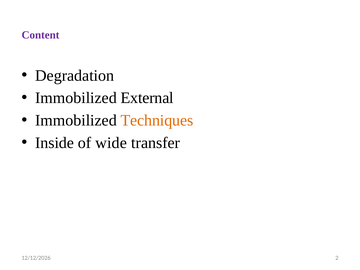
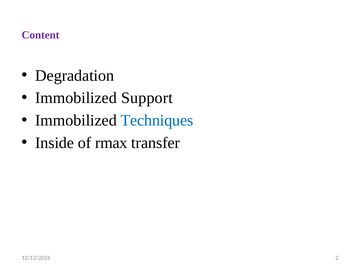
External: External -> Support
Techniques colour: orange -> blue
wide: wide -> rmax
